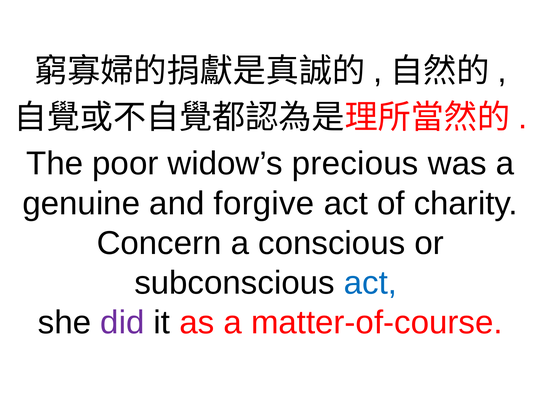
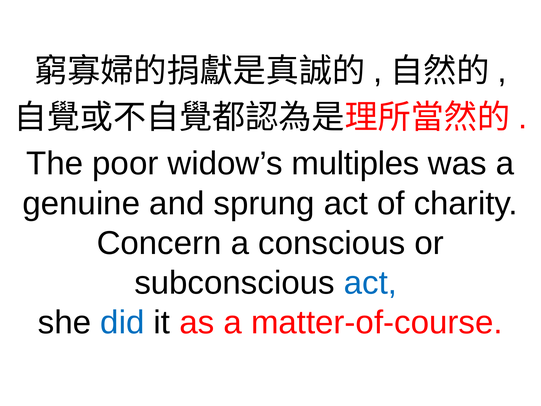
precious: precious -> multiples
forgive: forgive -> sprung
did colour: purple -> blue
